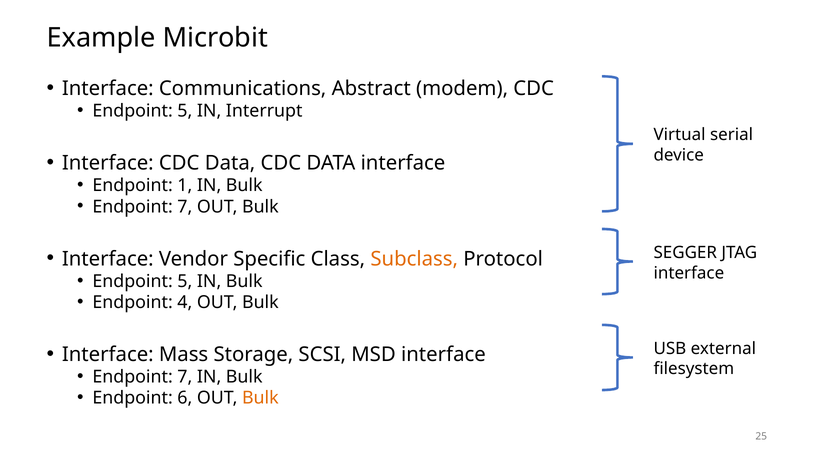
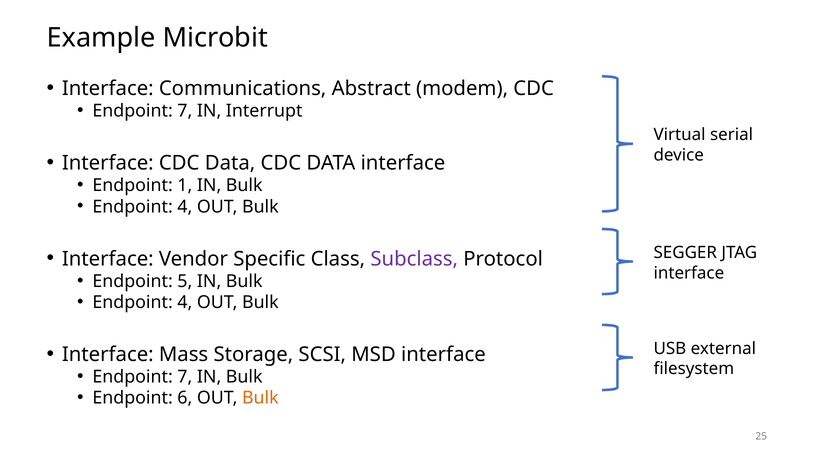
5 at (185, 111): 5 -> 7
7 at (185, 207): 7 -> 4
Subclass colour: orange -> purple
